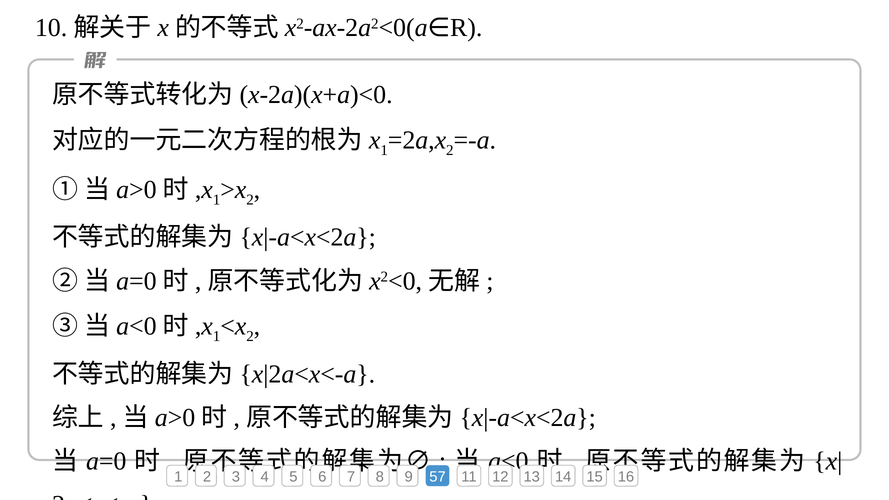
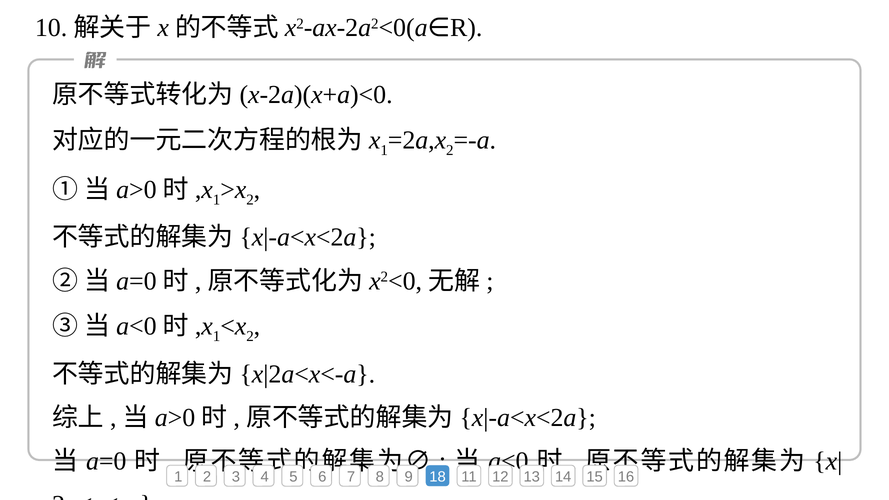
57: 57 -> 18
